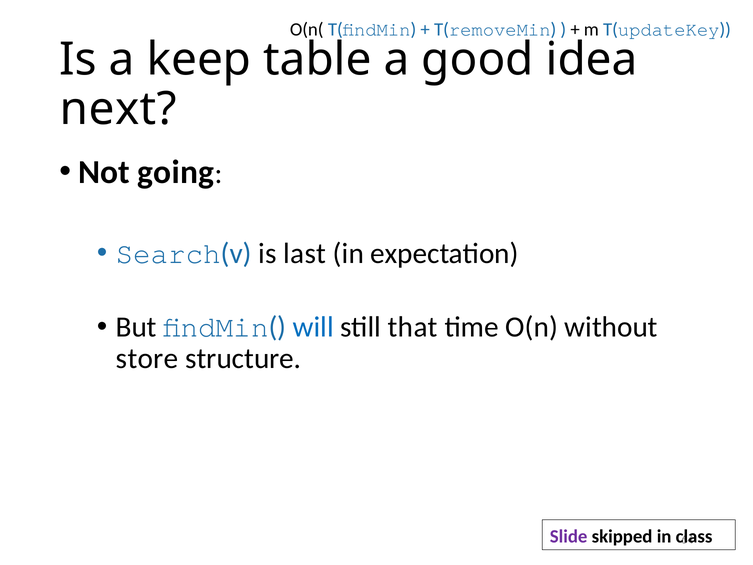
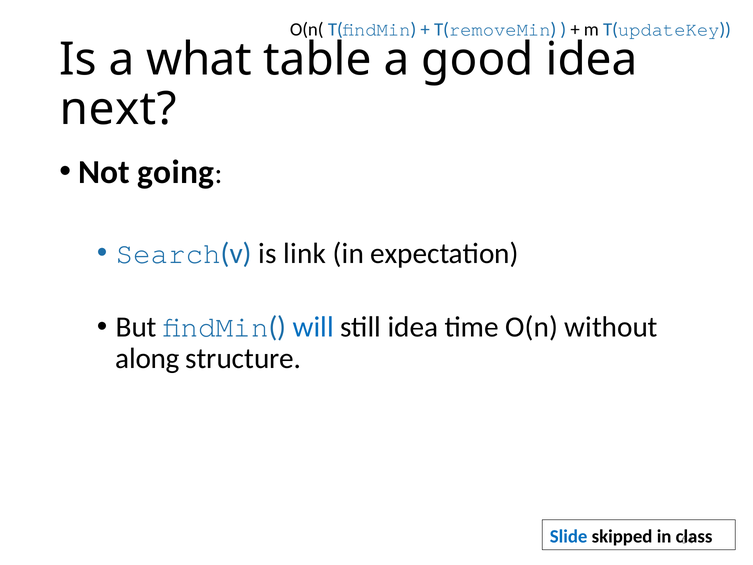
keep: keep -> what
last: last -> link
still that: that -> idea
store: store -> along
Slide colour: purple -> blue
